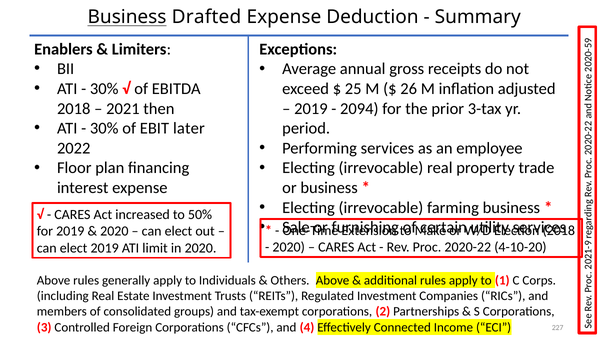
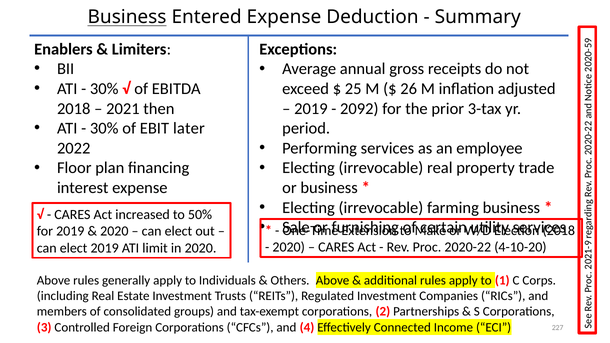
Drafted: Drafted -> Entered
2094: 2094 -> 2092
